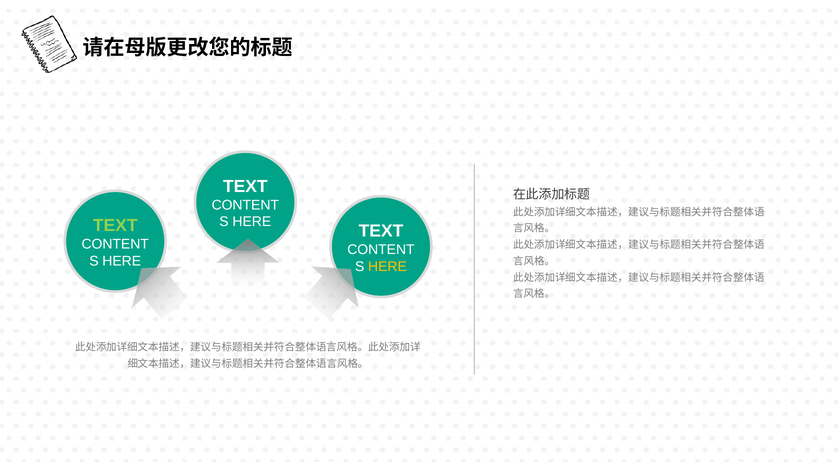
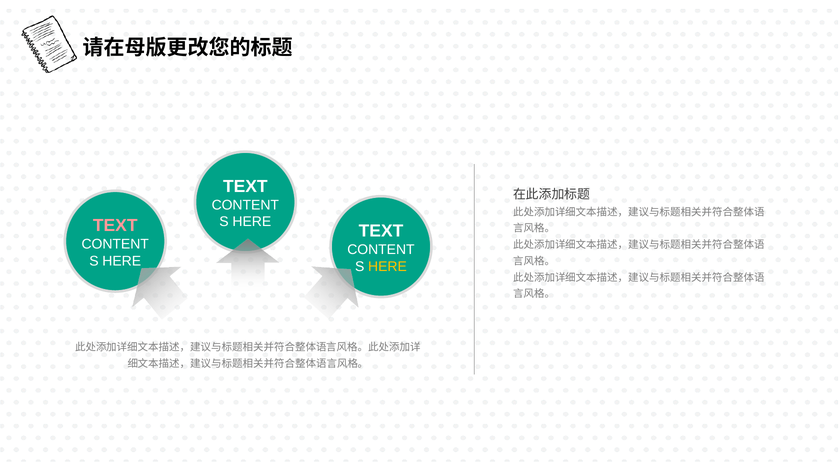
TEXT at (115, 226) colour: light green -> pink
